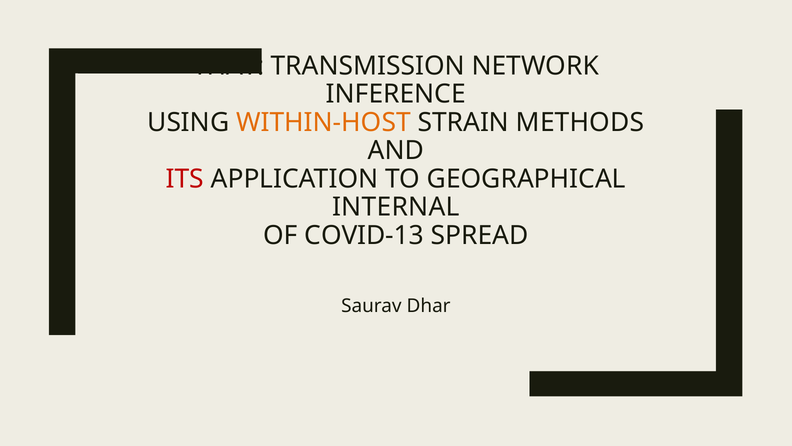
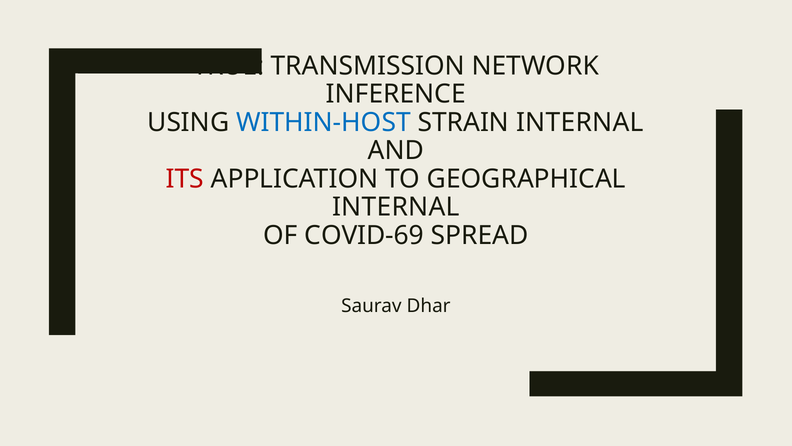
THAT: THAT -> TRUE
WITHIN-HOST colour: orange -> blue
STRAIN METHODS: METHODS -> INTERNAL
COVID-13: COVID-13 -> COVID-69
